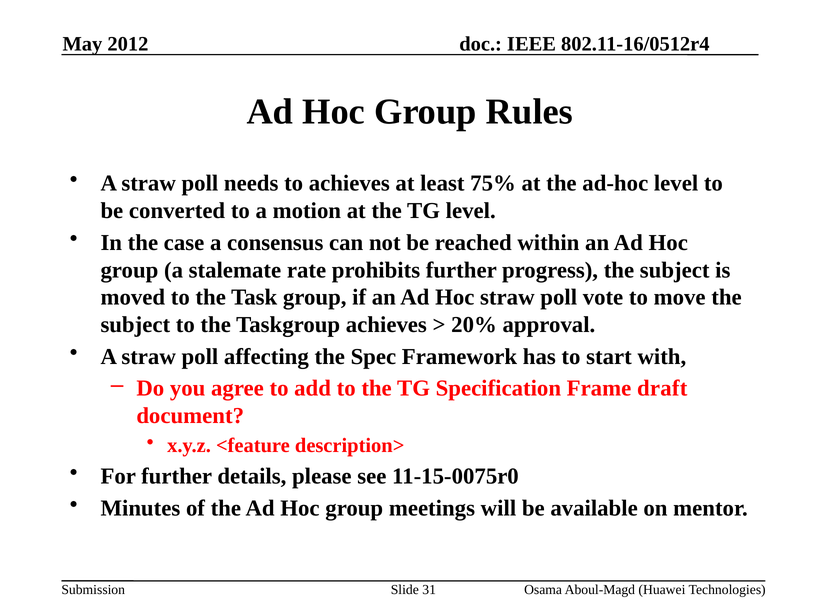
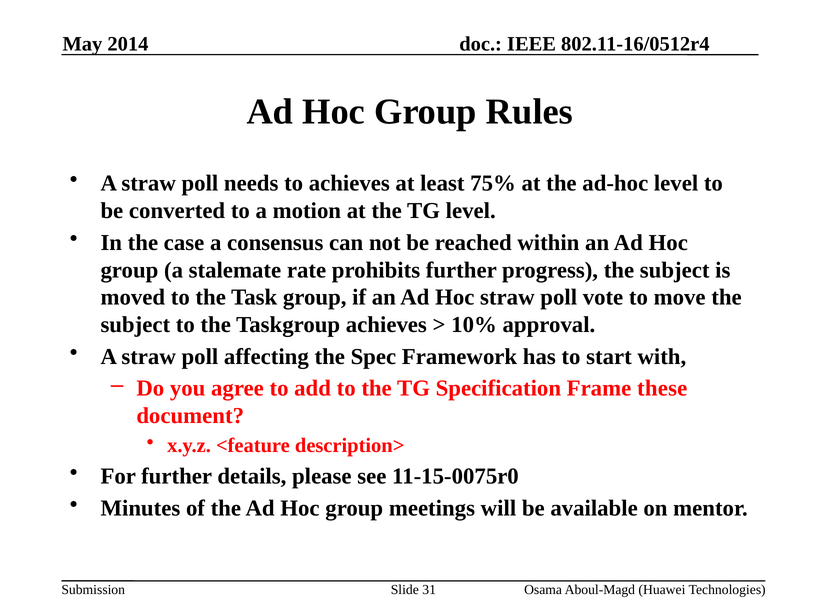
2012: 2012 -> 2014
20%: 20% -> 10%
draft: draft -> these
